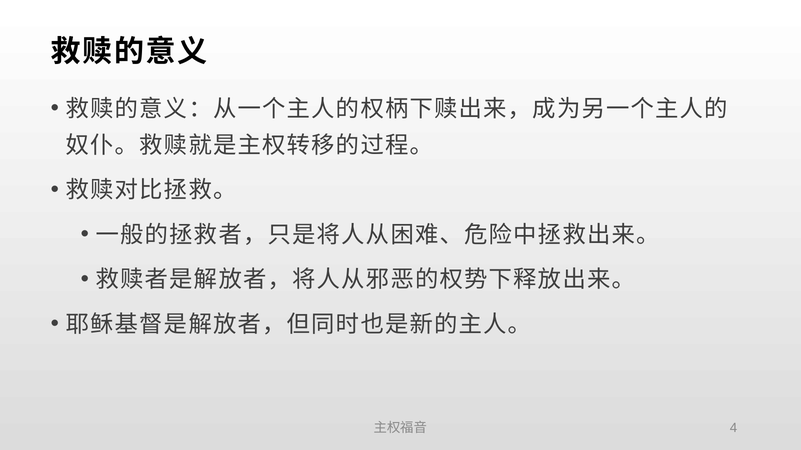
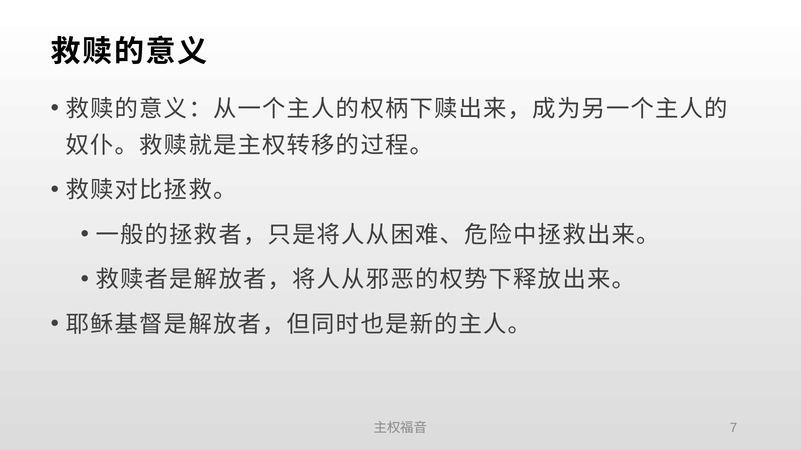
4: 4 -> 7
